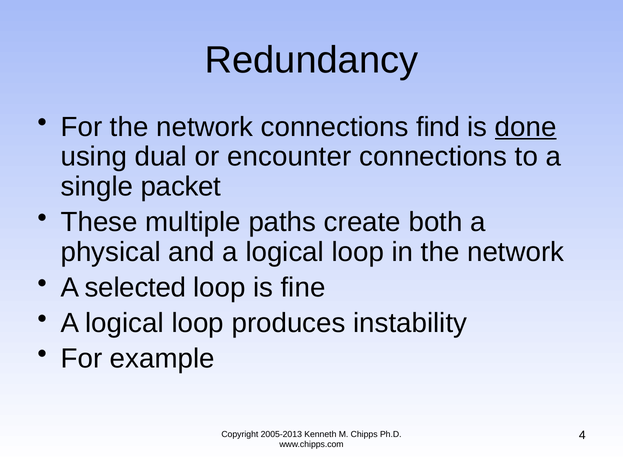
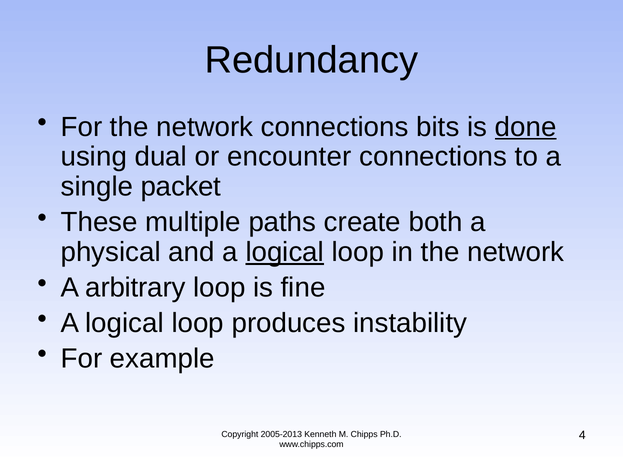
find: find -> bits
logical at (285, 252) underline: none -> present
selected: selected -> arbitrary
